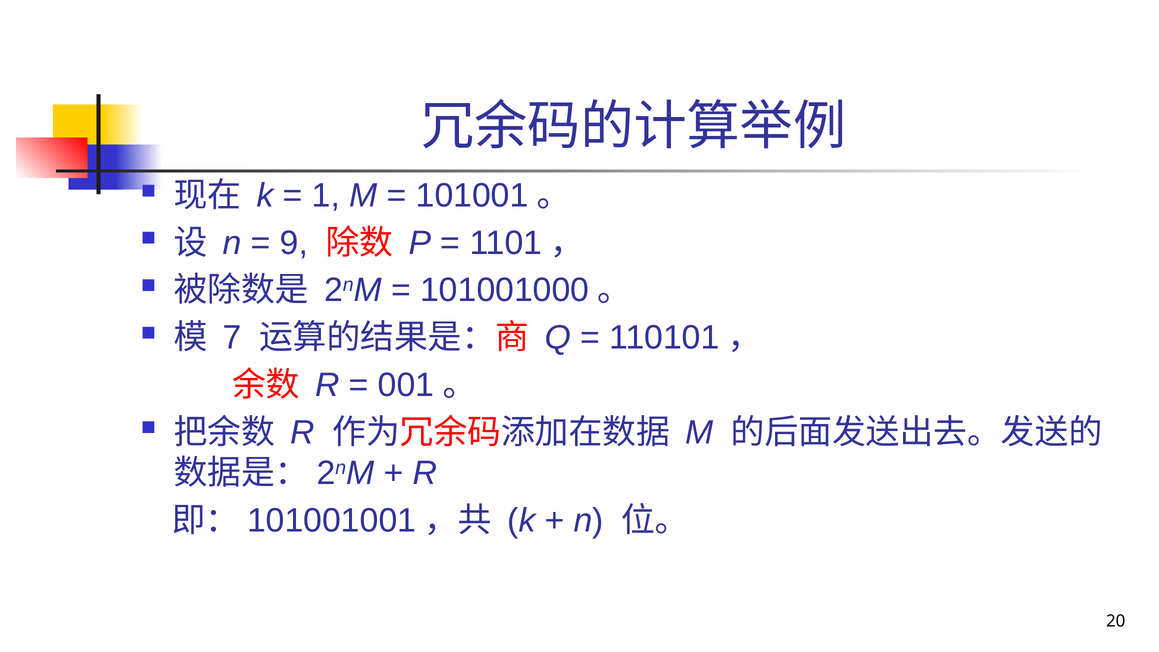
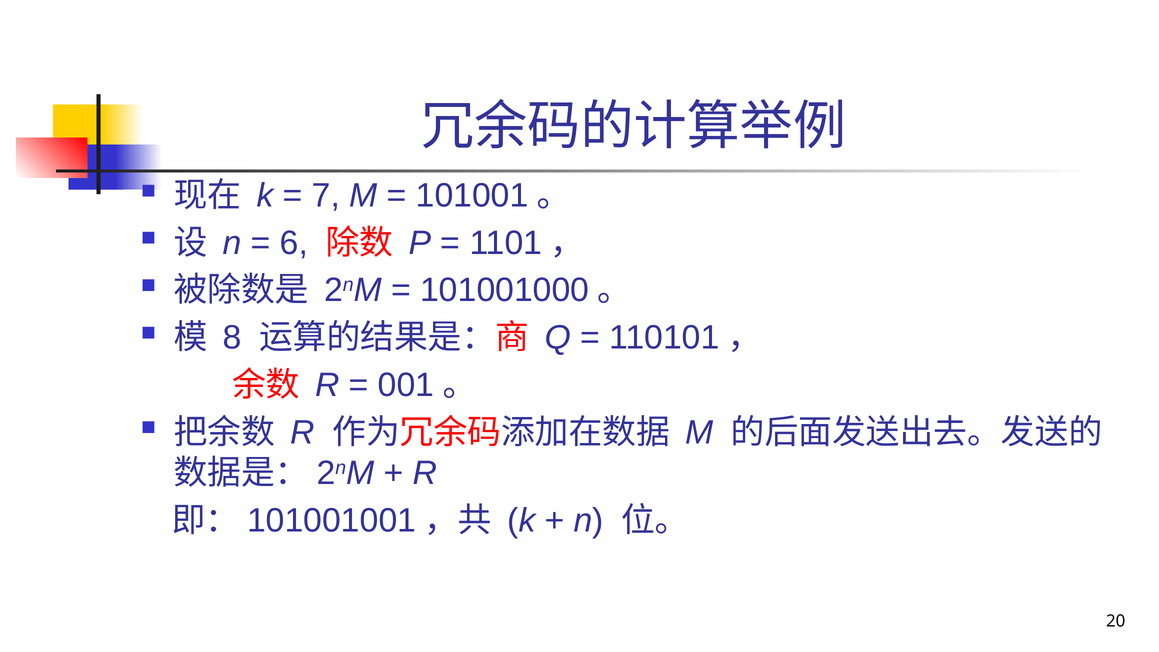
1: 1 -> 7
9: 9 -> 6
7: 7 -> 8
